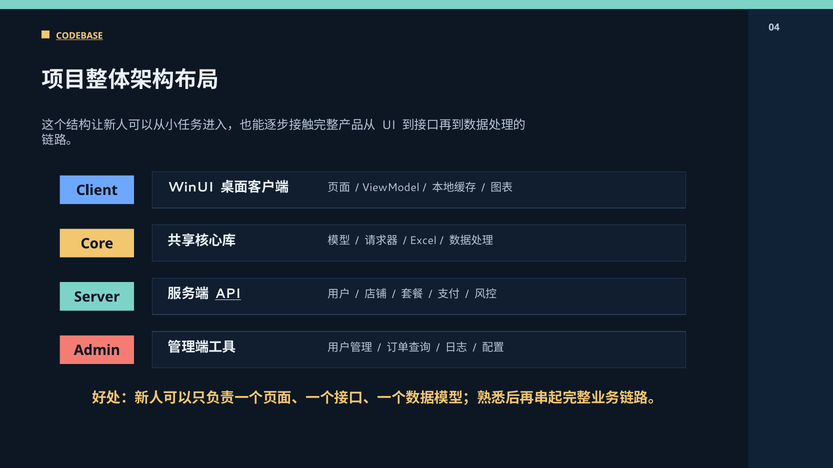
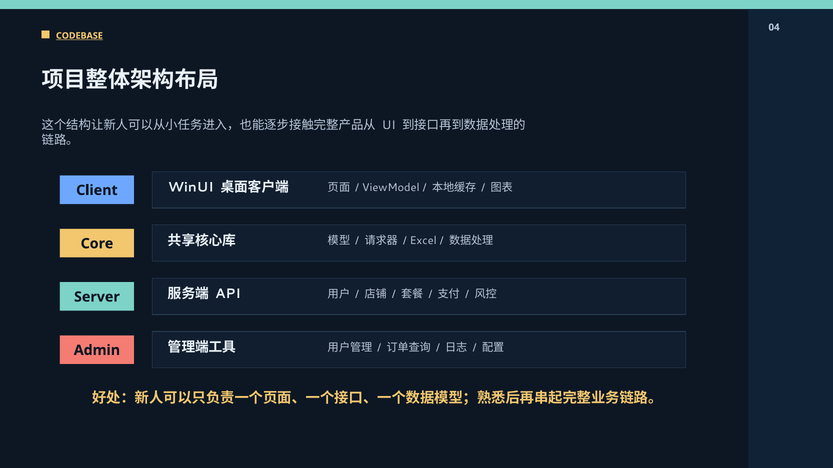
API underline: present -> none
